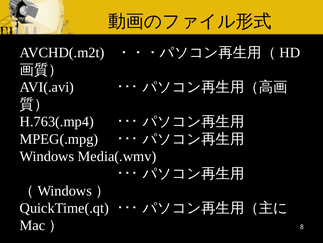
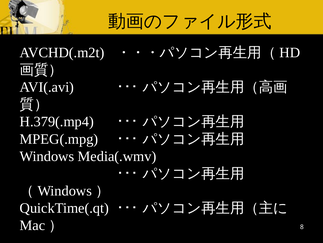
H.763(.mp4: H.763(.mp4 -> H.379(.mp4
